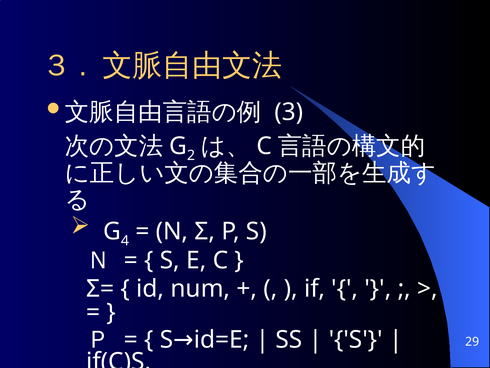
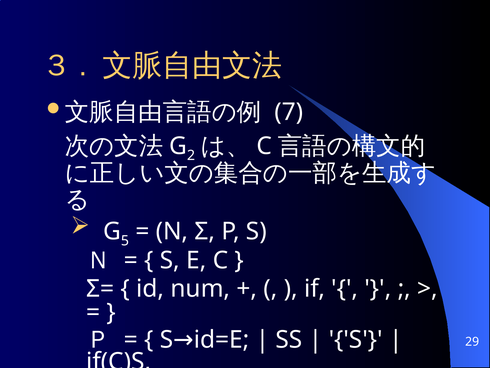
3: 3 -> 7
4: 4 -> 5
